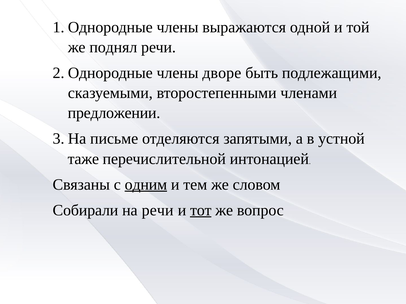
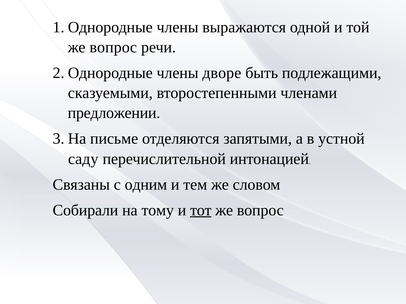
поднял at (113, 47): поднял -> вопрос
таже: таже -> саду
одним underline: present -> none
на речи: речи -> тому
